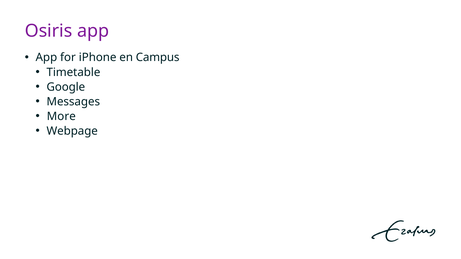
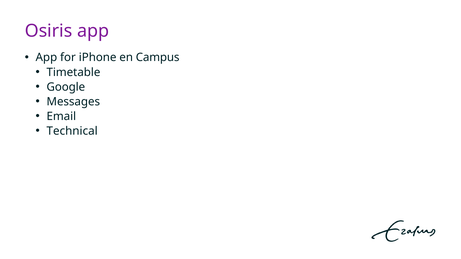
More: More -> Email
Webpage: Webpage -> Technical
